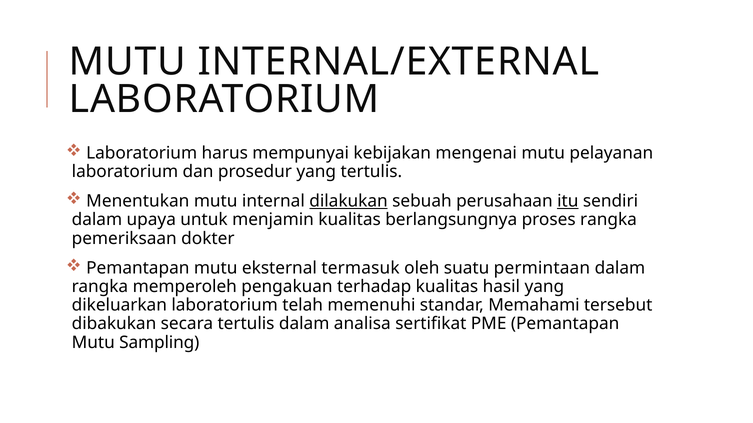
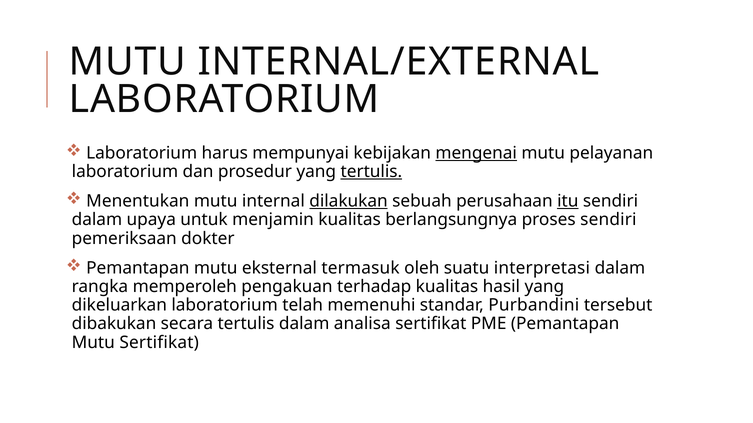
mengenai underline: none -> present
tertulis at (371, 172) underline: none -> present
proses rangka: rangka -> sendiri
permintaan: permintaan -> interpretasi
Memahami: Memahami -> Purbandini
Mutu Sampling: Sampling -> Sertifikat
